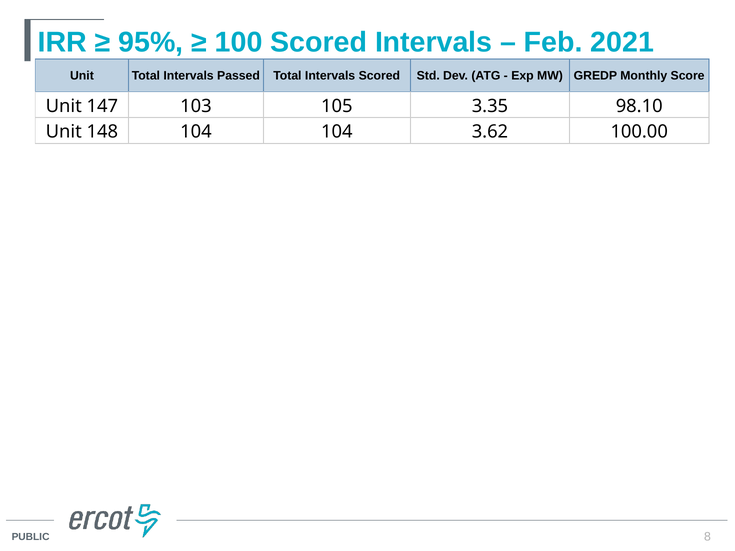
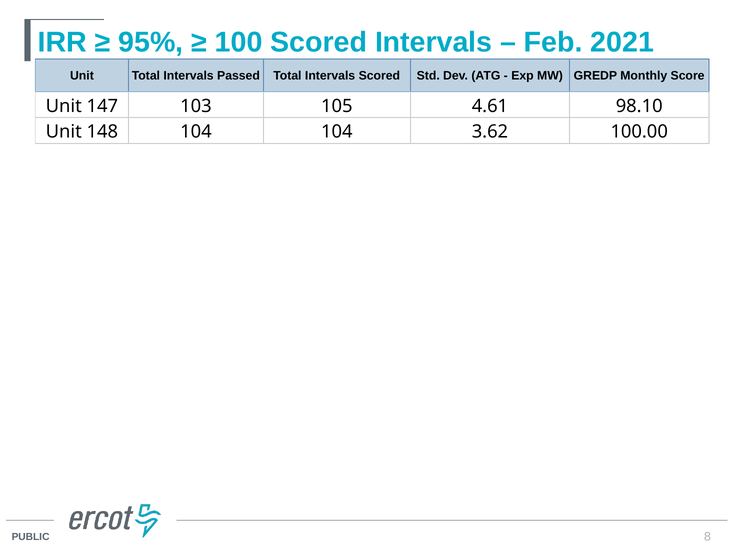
3.35: 3.35 -> 4.61
